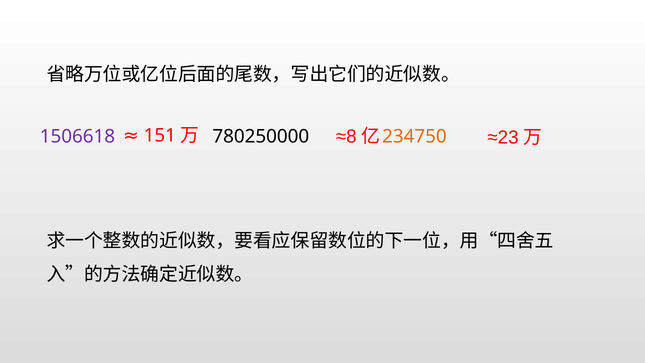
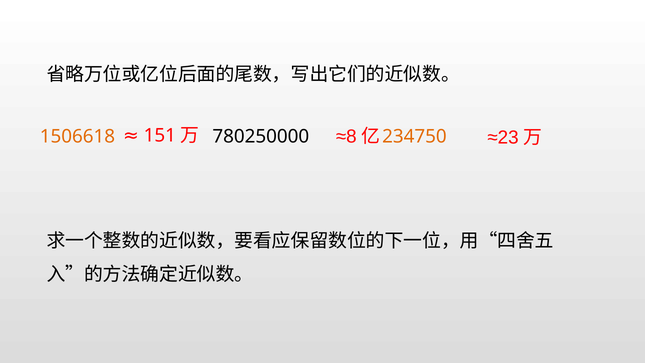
1506618 colour: purple -> orange
